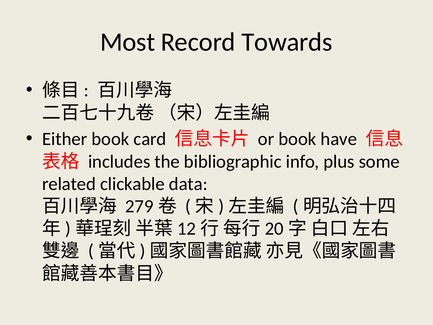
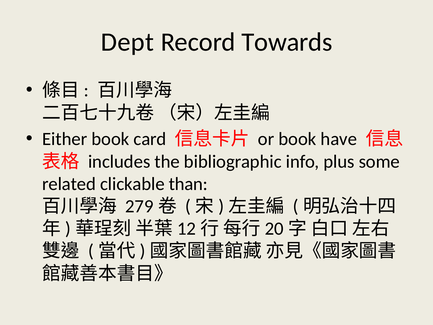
Most: Most -> Dept
data: data -> than
